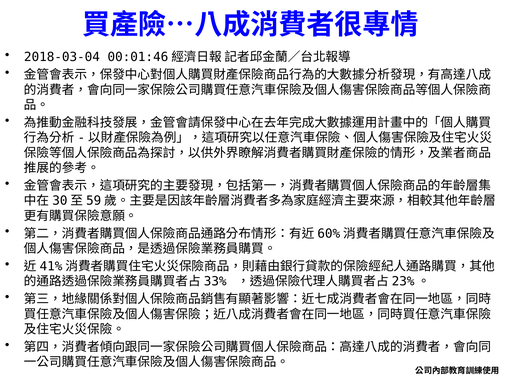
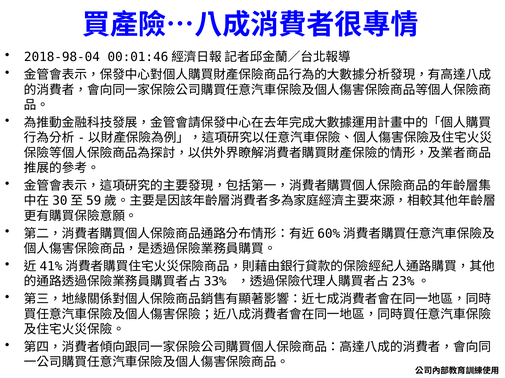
2018-03-04: 2018-03-04 -> 2018-98-04
